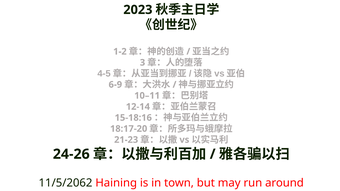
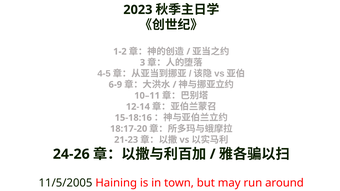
11/5/2062: 11/5/2062 -> 11/5/2005
